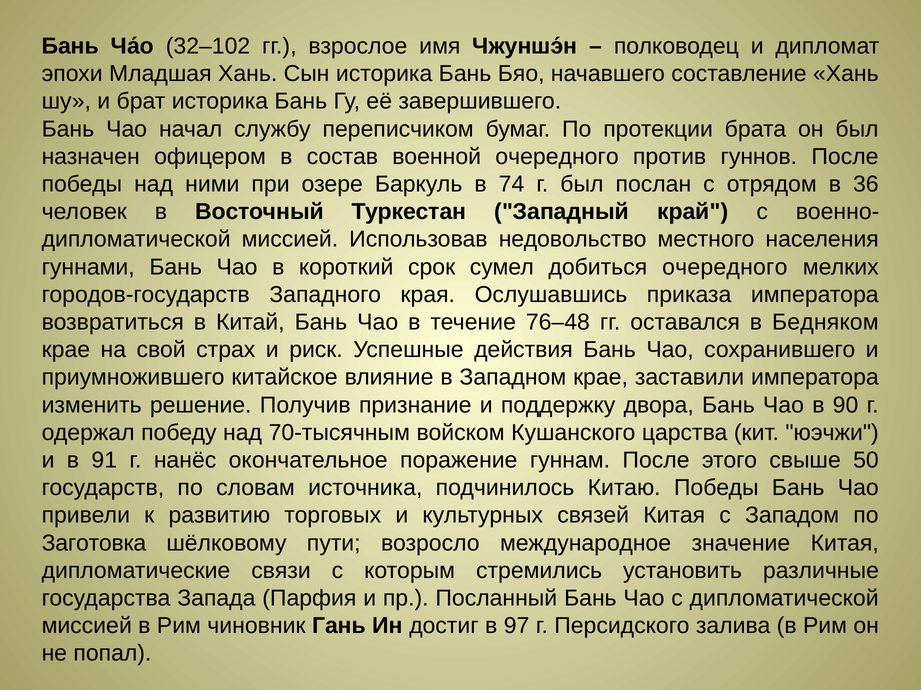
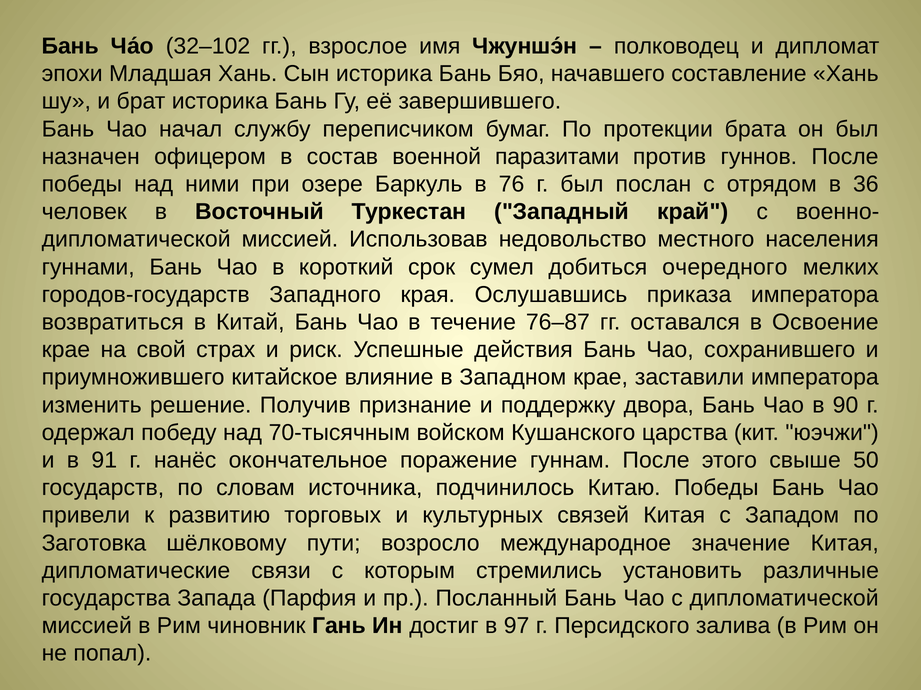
военной очередного: очередного -> паразитами
74: 74 -> 76
76–48: 76–48 -> 76–87
Бедняком: Бедняком -> Освоение
